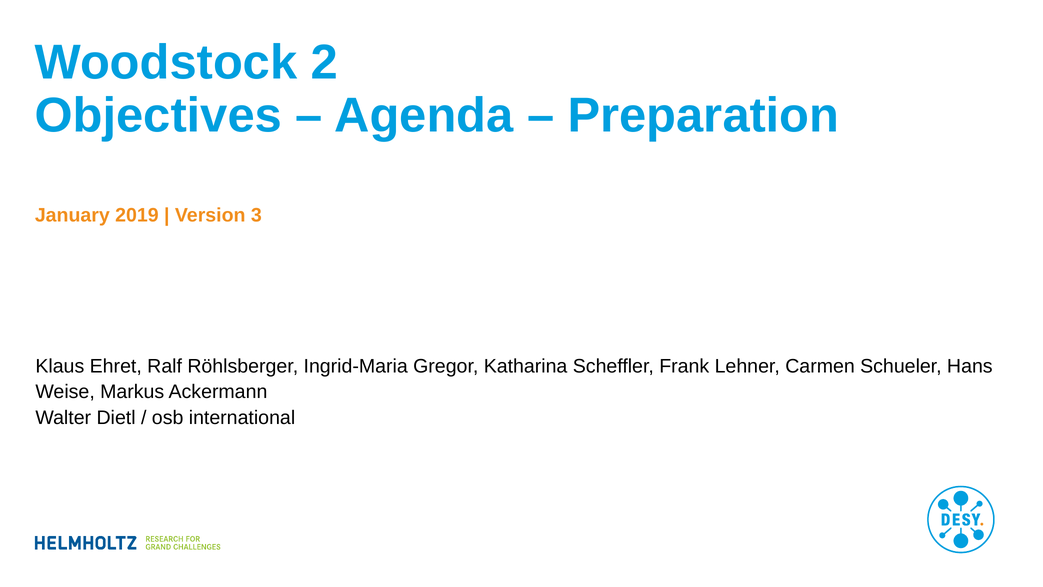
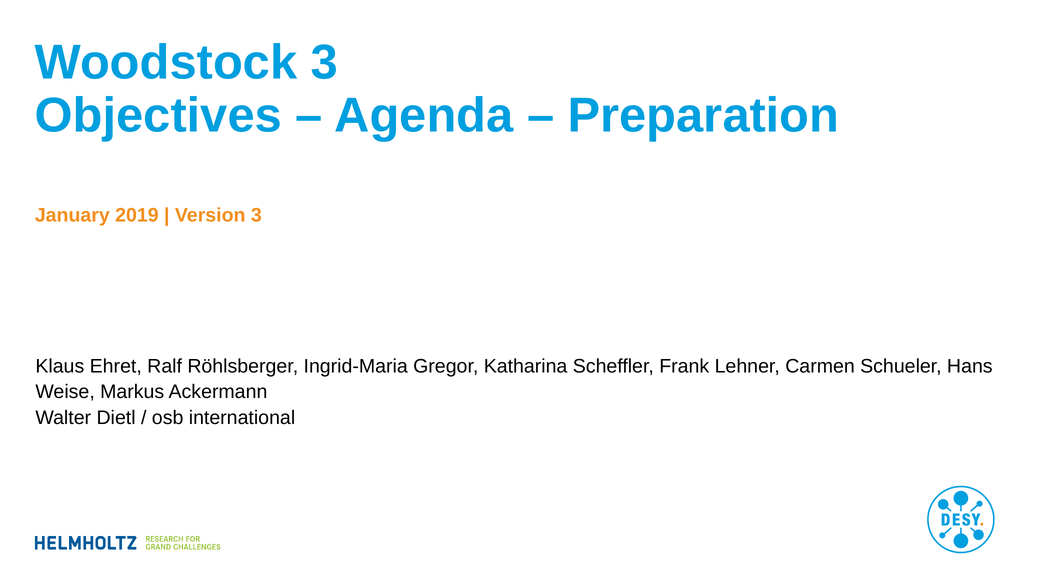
Woodstock 2: 2 -> 3
